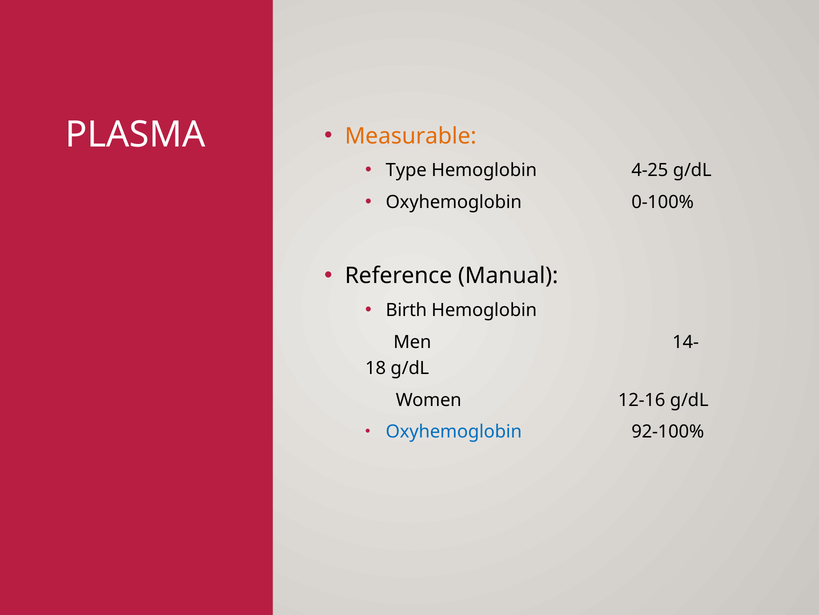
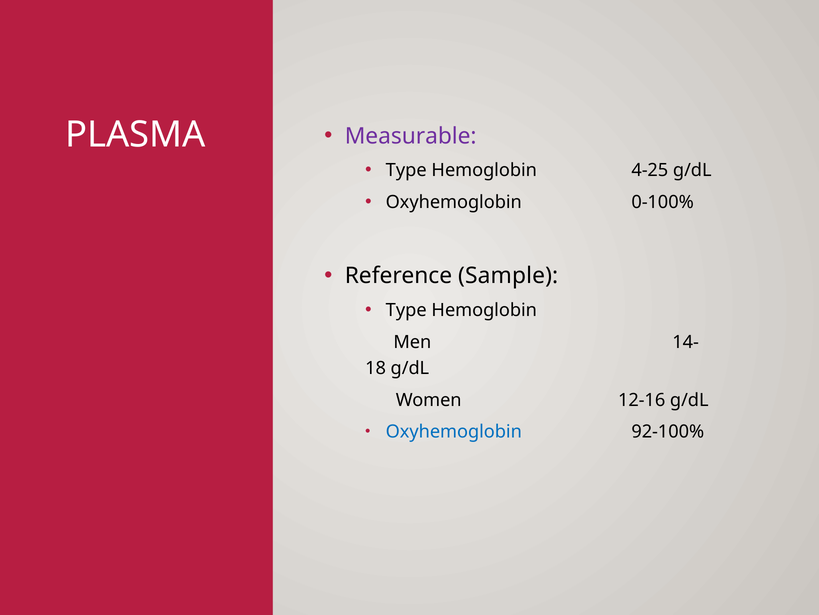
Measurable colour: orange -> purple
Manual: Manual -> Sample
Birth at (406, 310): Birth -> Type
